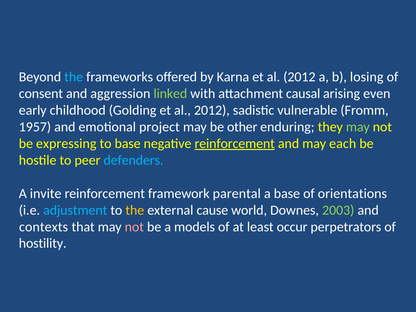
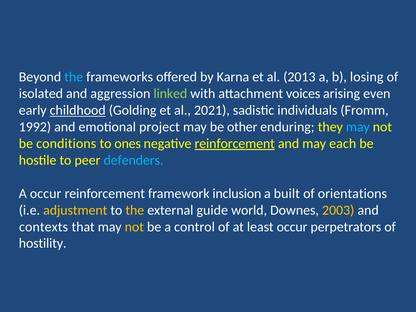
2012 at (299, 77): 2012 -> 2013
consent: consent -> isolated
causal: causal -> voices
childhood underline: none -> present
Golding et al 2012: 2012 -> 2021
vulnerable: vulnerable -> individuals
1957: 1957 -> 1992
may at (358, 127) colour: light green -> light blue
expressing: expressing -> conditions
to base: base -> ones
A invite: invite -> occur
parental: parental -> inclusion
a base: base -> built
adjustment colour: light blue -> yellow
cause: cause -> guide
2003 colour: light green -> yellow
not at (134, 227) colour: pink -> yellow
models: models -> control
